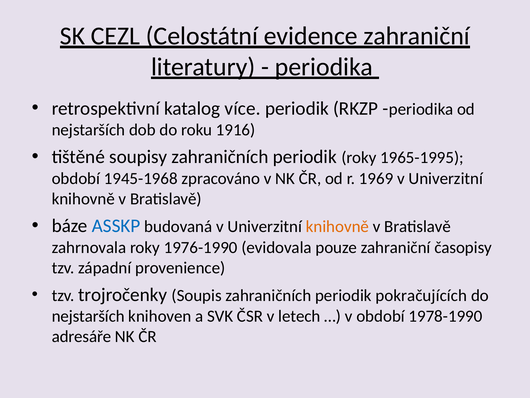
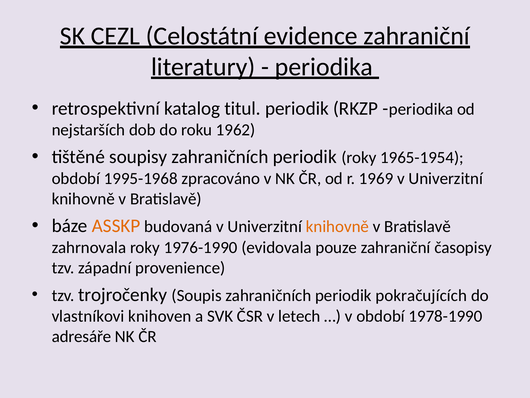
více: více -> titul
1916: 1916 -> 1962
1965-1995: 1965-1995 -> 1965-1954
1945-1968: 1945-1968 -> 1995-1968
ASSKP colour: blue -> orange
nejstarších at (88, 316): nejstarších -> vlastníkovi
